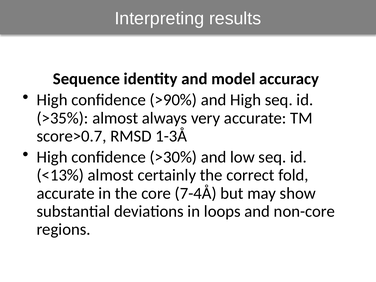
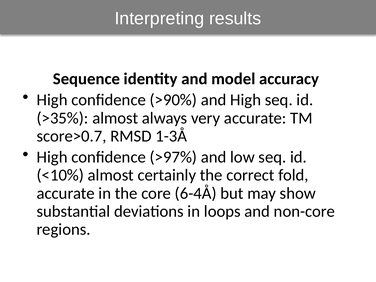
>30%: >30% -> >97%
<13%: <13% -> <10%
7-4Å: 7-4Å -> 6-4Å
